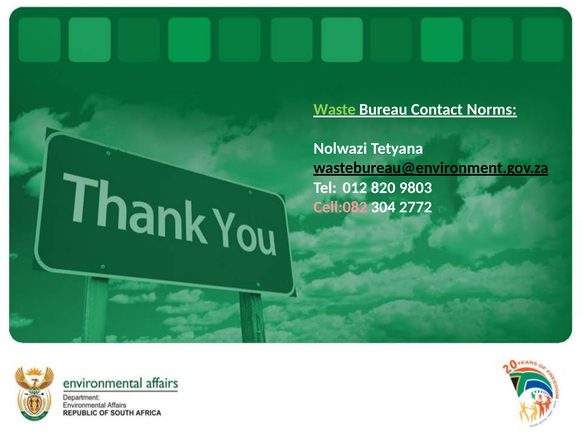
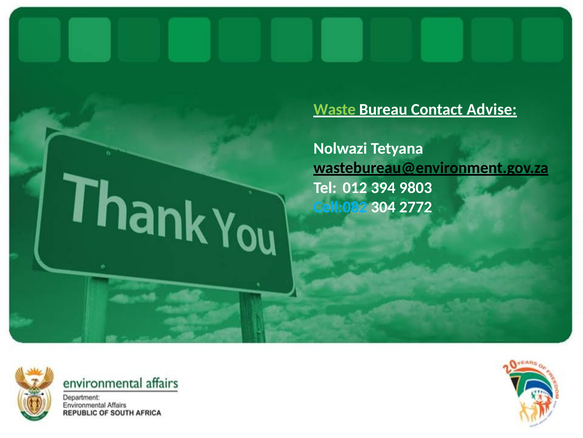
Norms: Norms -> Advise
820: 820 -> 394
Cell:082 colour: pink -> light blue
